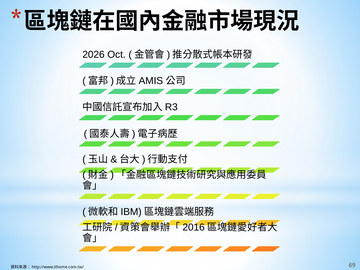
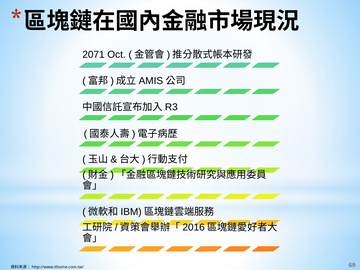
2026: 2026 -> 2071
